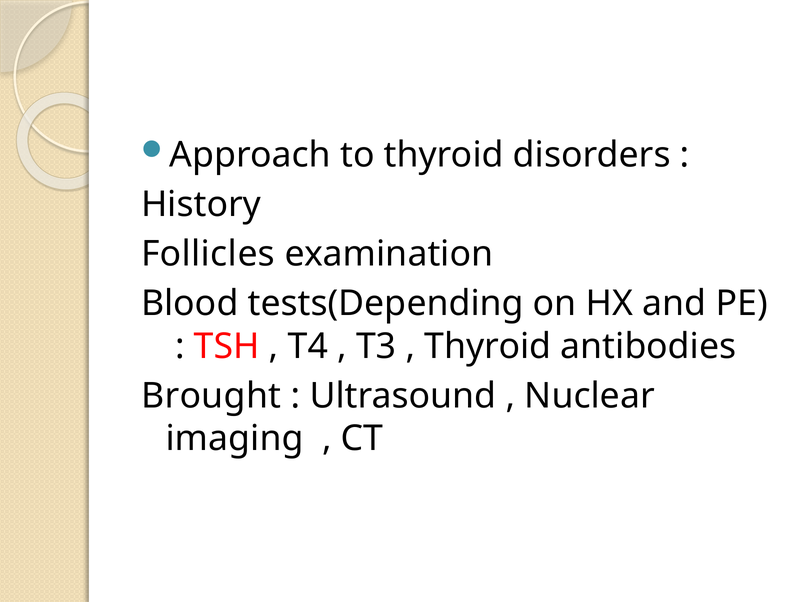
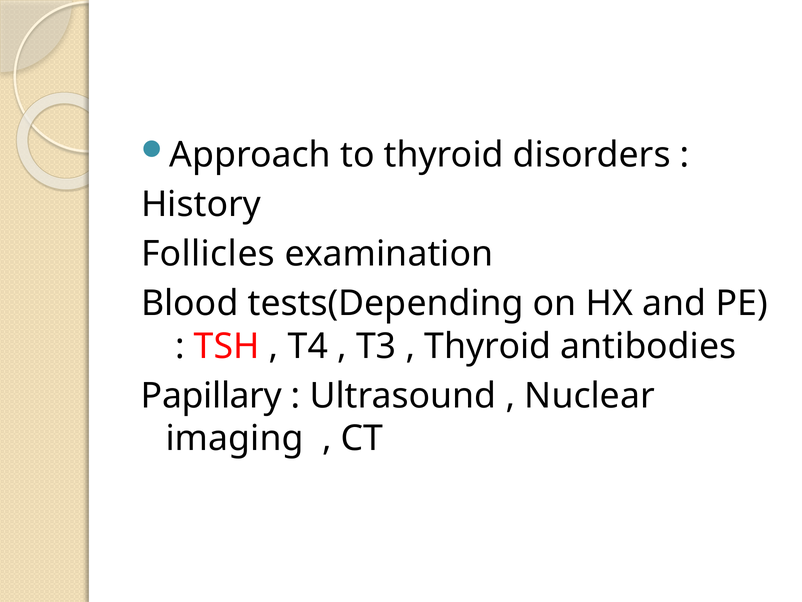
Brought: Brought -> Papillary
